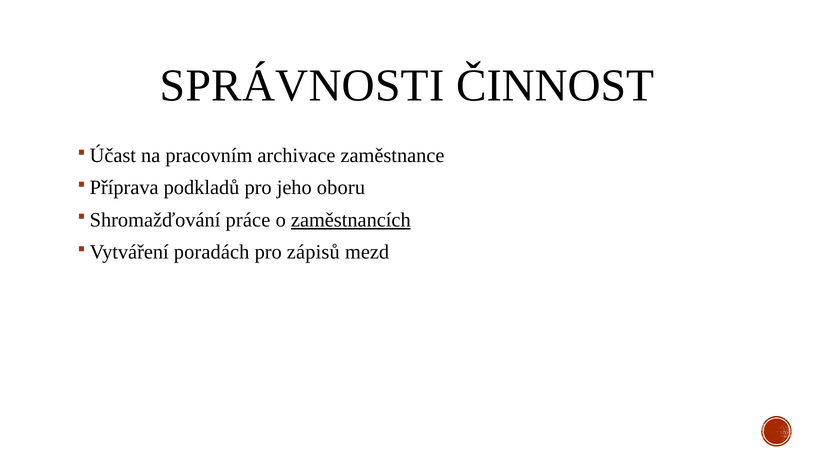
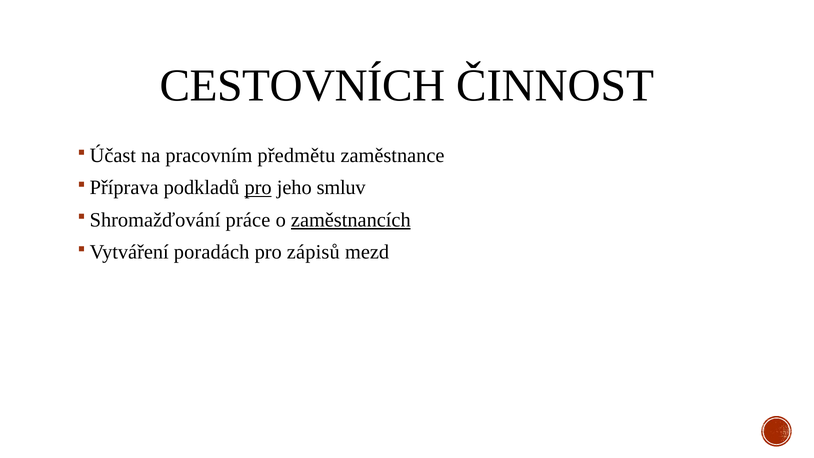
SPRÁVNOSTI: SPRÁVNOSTI -> CESTOVNÍCH
archivace: archivace -> předmětu
pro at (258, 188) underline: none -> present
oboru: oboru -> smluv
